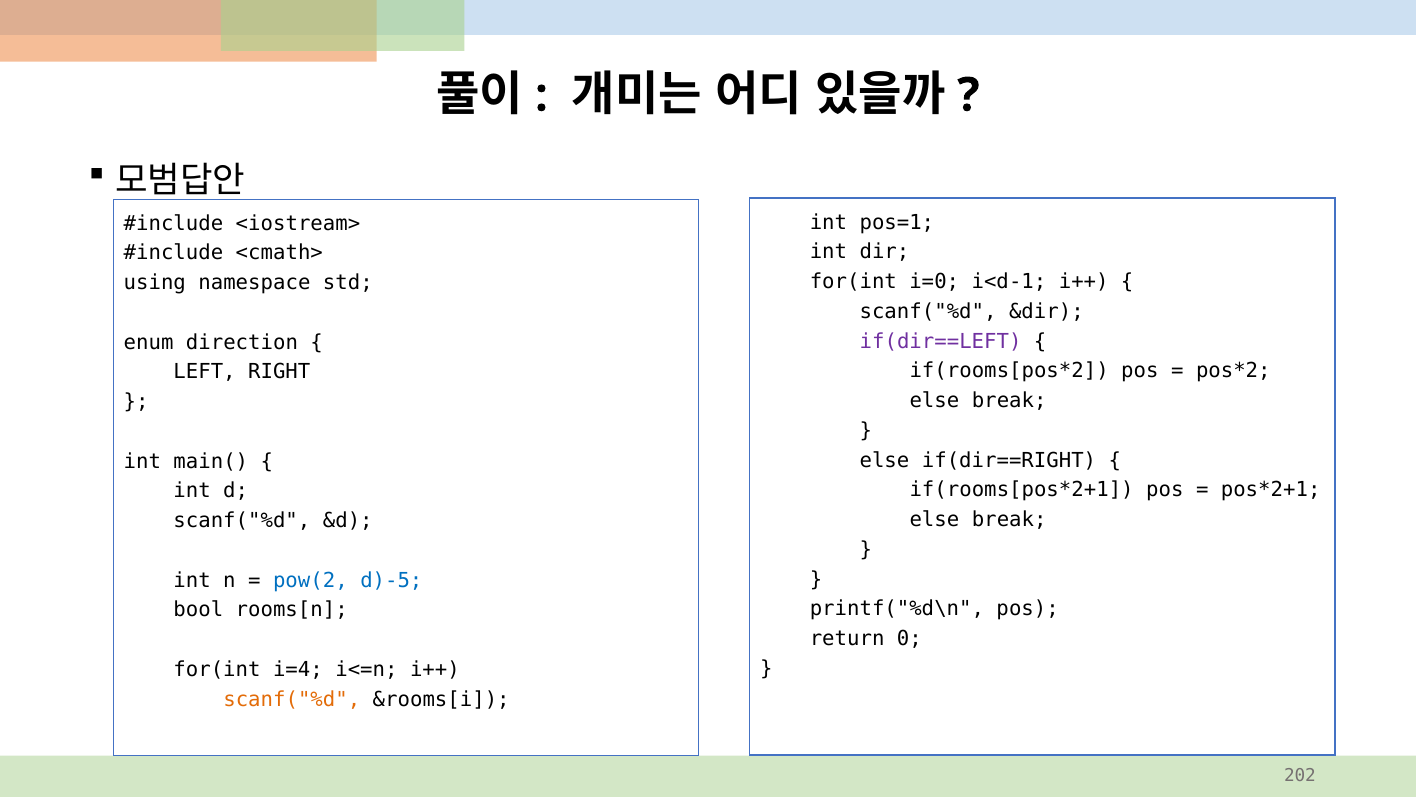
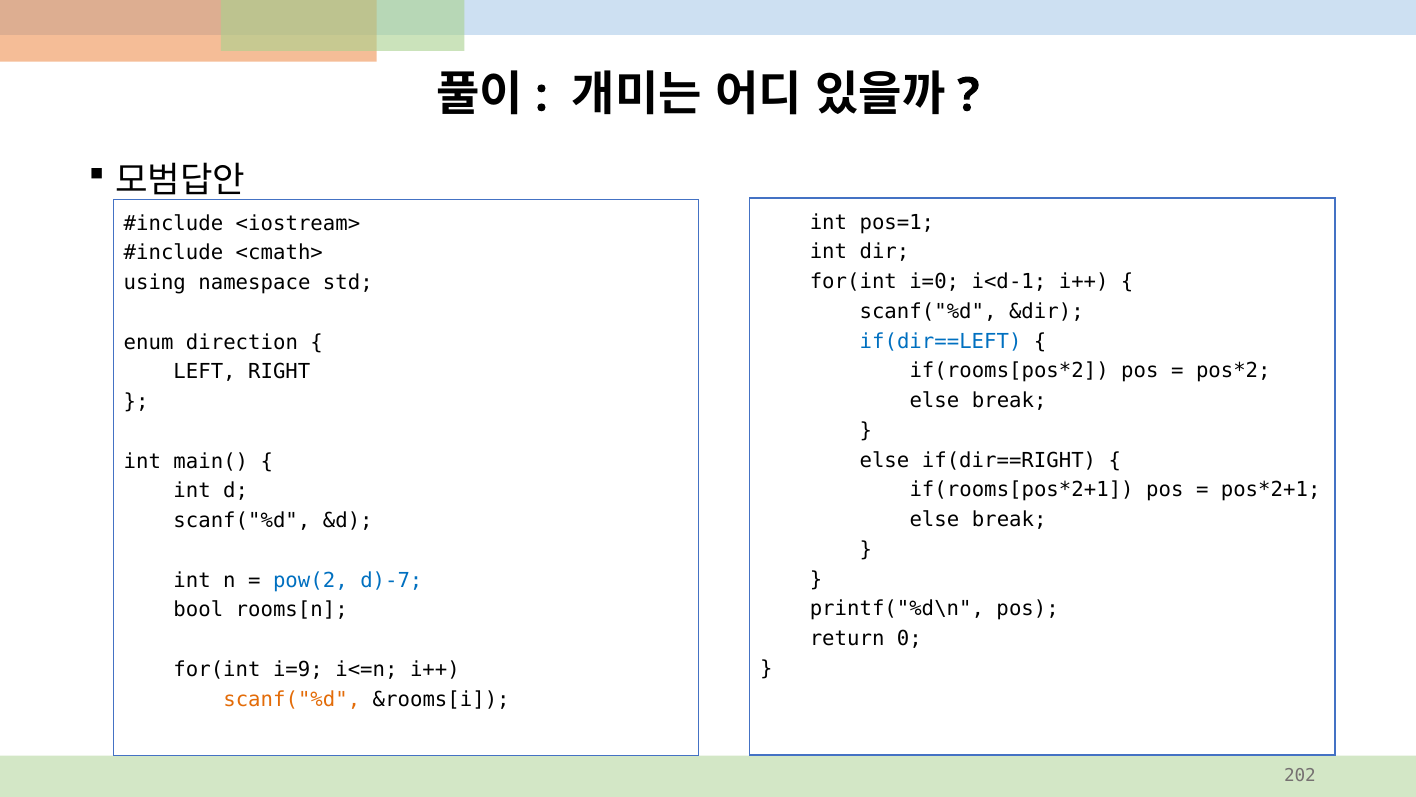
if(dir==LEFT colour: purple -> blue
d)-5: d)-5 -> d)-7
i=4: i=4 -> i=9
